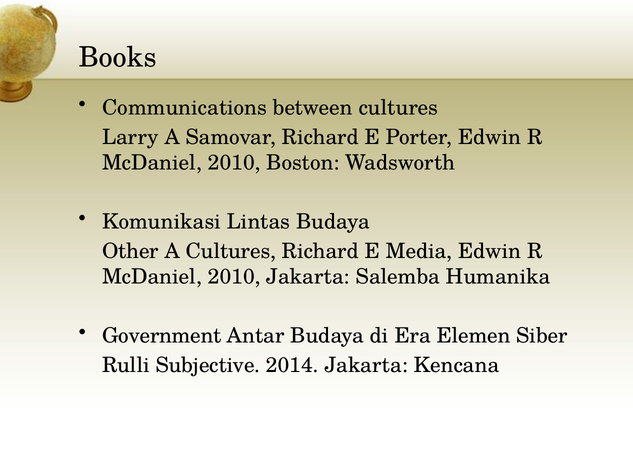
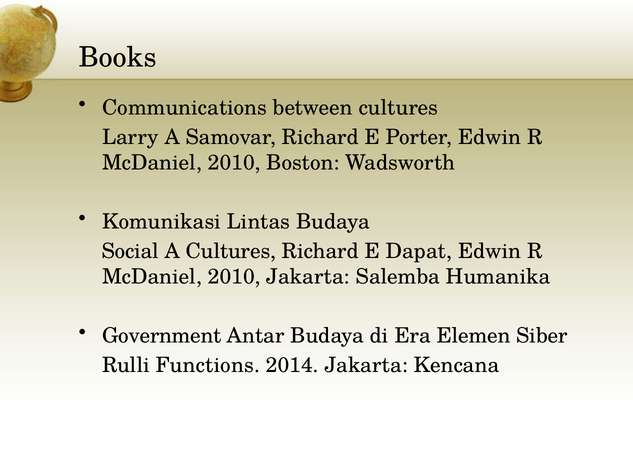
Other: Other -> Social
Media: Media -> Dapat
Subjective: Subjective -> Functions
